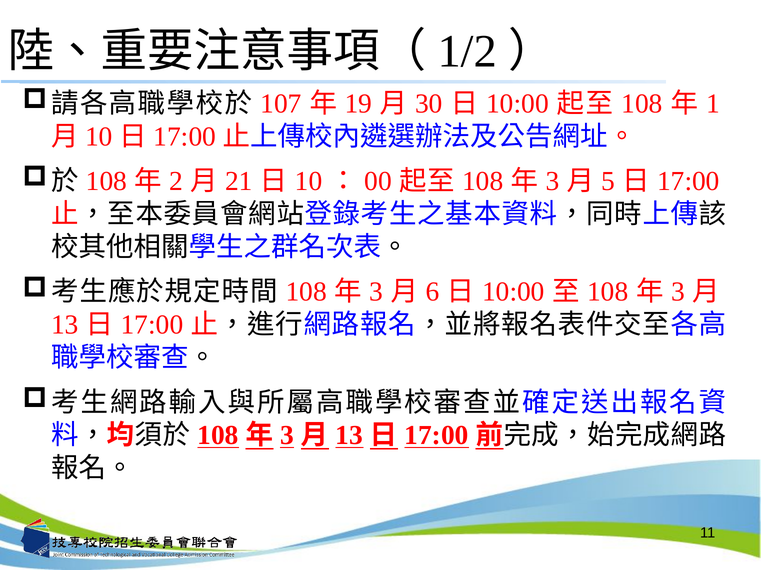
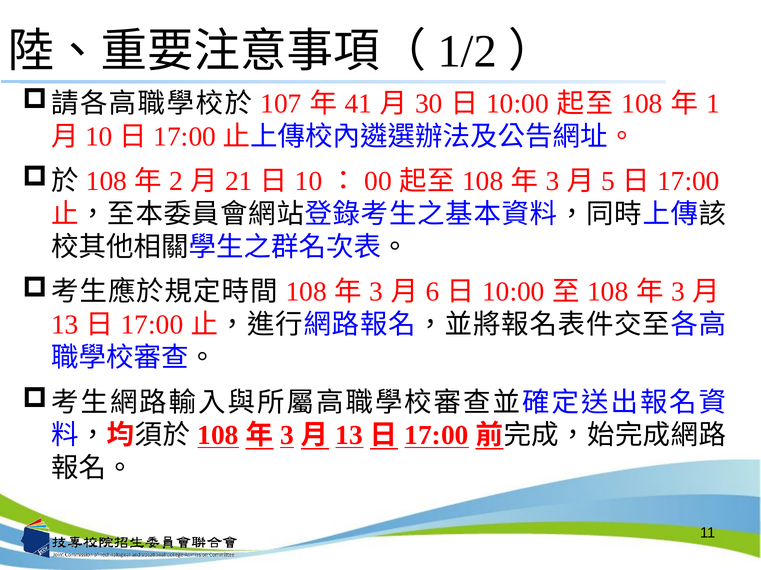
19: 19 -> 41
